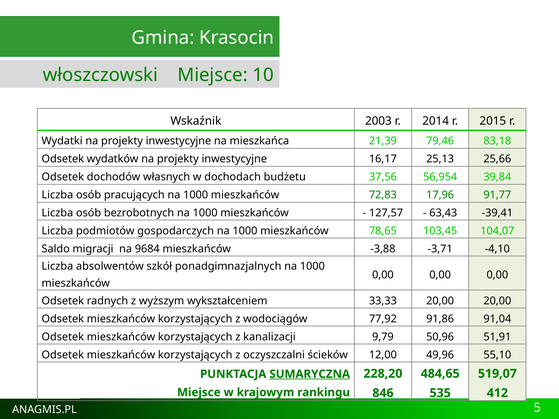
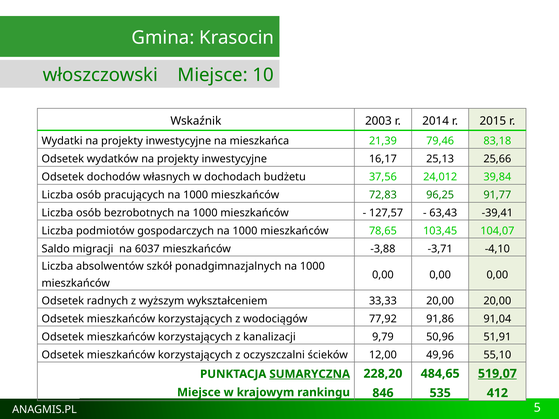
56,954: 56,954 -> 24,012
17,96: 17,96 -> 96,25
9684: 9684 -> 6037
519,07 underline: none -> present
